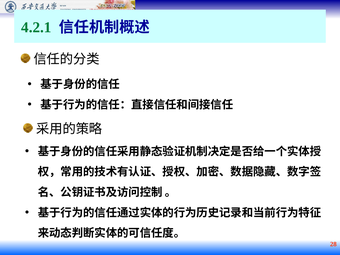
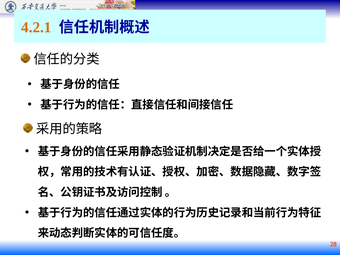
4.2.1 colour: green -> orange
